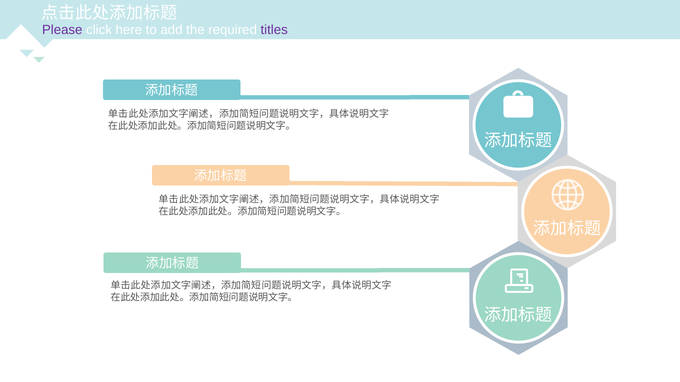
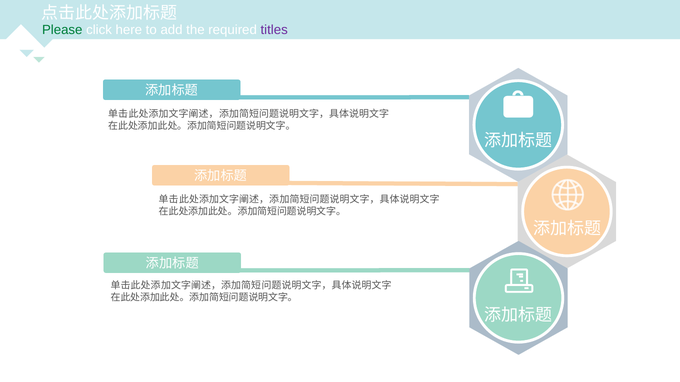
Please colour: purple -> green
